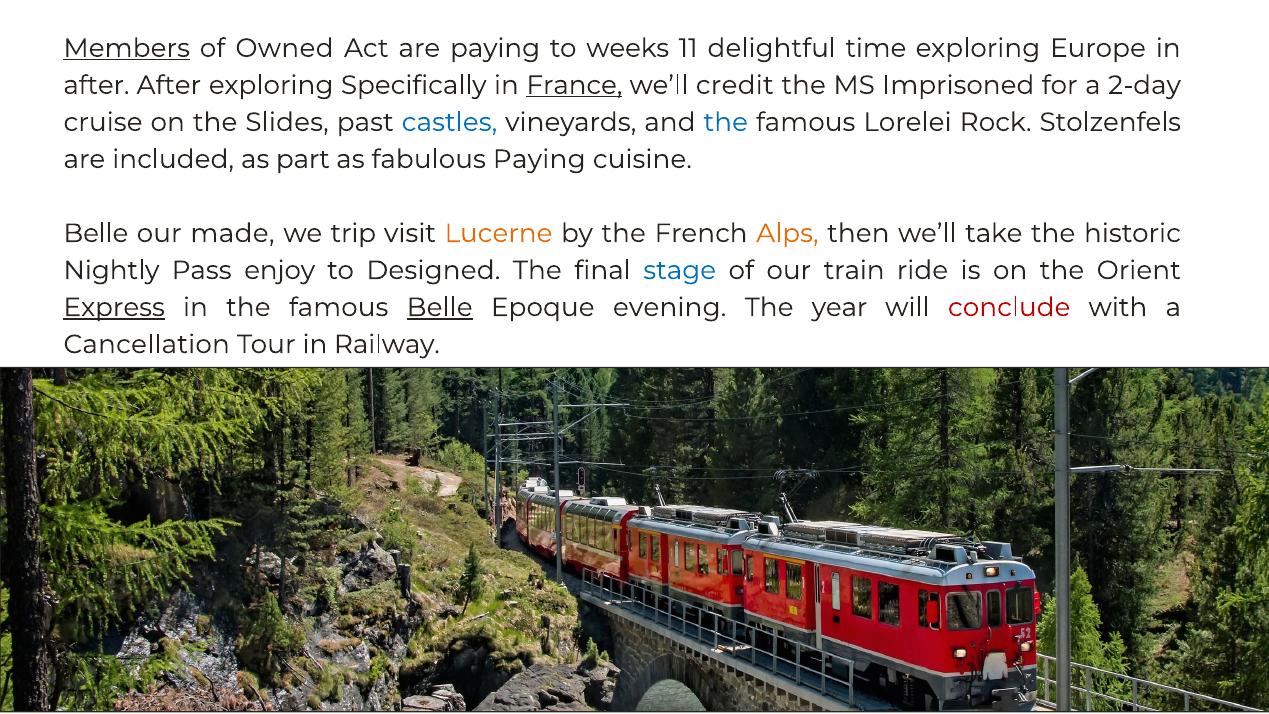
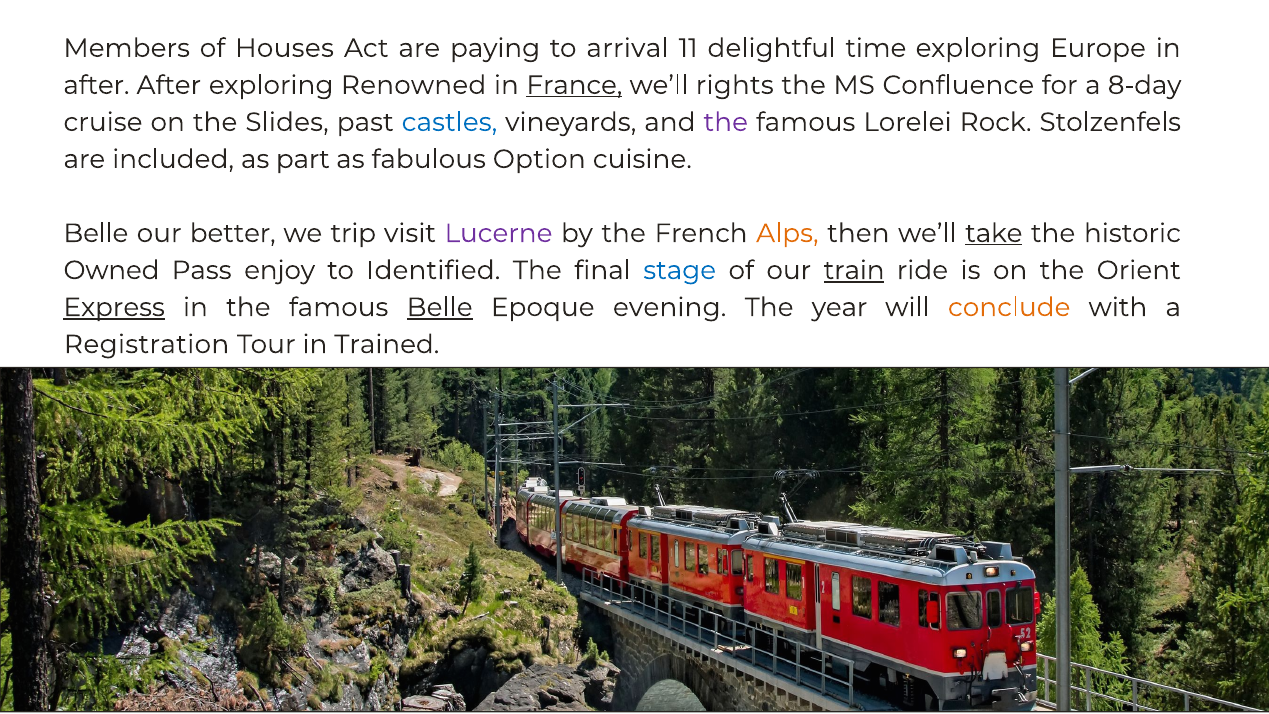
Members underline: present -> none
Owned: Owned -> Houses
weeks: weeks -> arrival
Specifically: Specifically -> Renowned
credit: credit -> rights
Imprisoned: Imprisoned -> Confluence
2-day: 2-day -> 8-day
the at (726, 122) colour: blue -> purple
fabulous Paying: Paying -> Option
made: made -> better
Lucerne colour: orange -> purple
take underline: none -> present
Nightly: Nightly -> Owned
Designed: Designed -> Identified
train underline: none -> present
conclude colour: red -> orange
Cancellation: Cancellation -> Registration
Railway: Railway -> Trained
